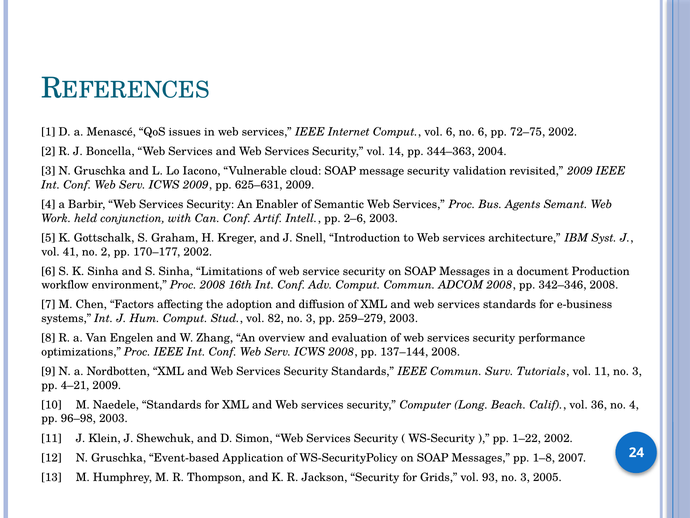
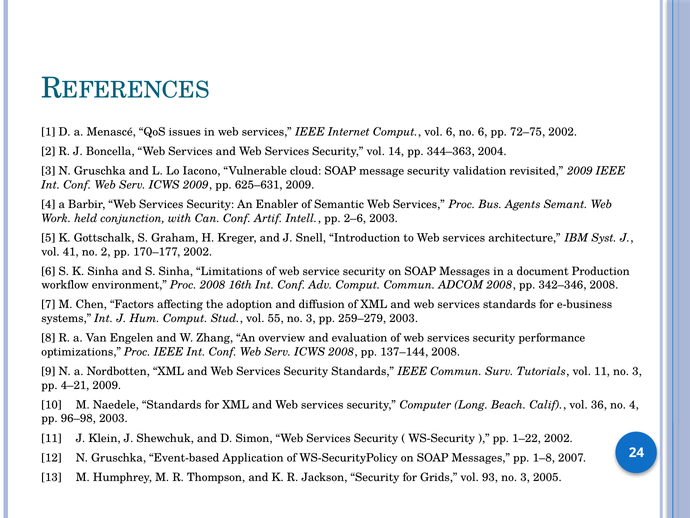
82: 82 -> 55
